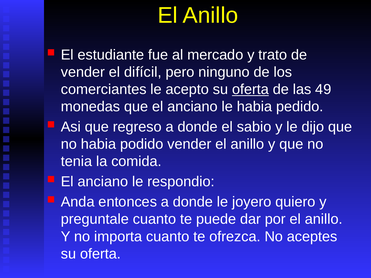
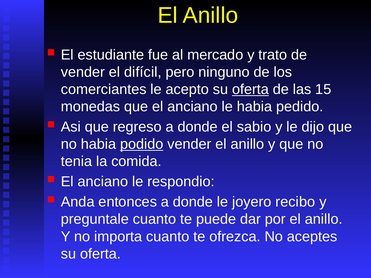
49: 49 -> 15
podido underline: none -> present
quiero: quiero -> recibo
